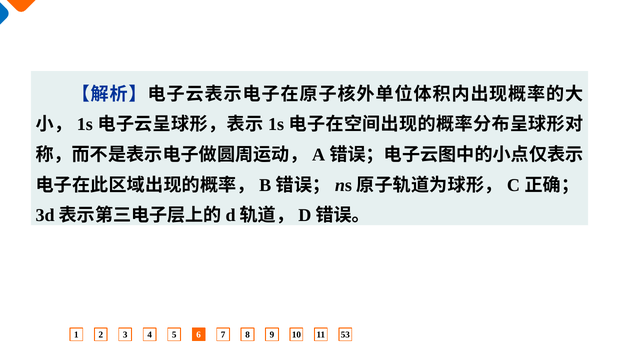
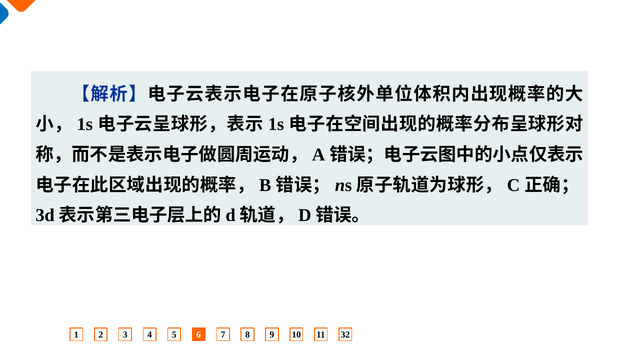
53: 53 -> 32
